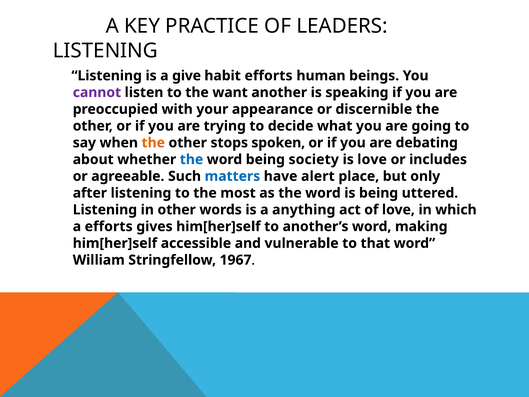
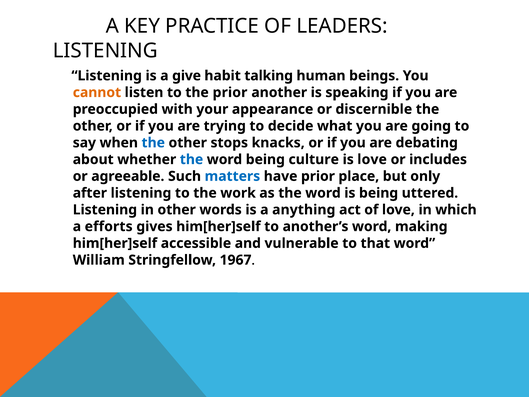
habit efforts: efforts -> talking
cannot colour: purple -> orange
the want: want -> prior
the at (153, 143) colour: orange -> blue
spoken: spoken -> knacks
society: society -> culture
have alert: alert -> prior
most: most -> work
